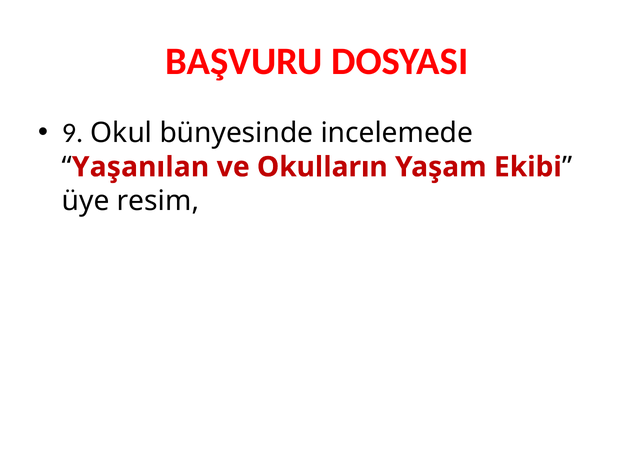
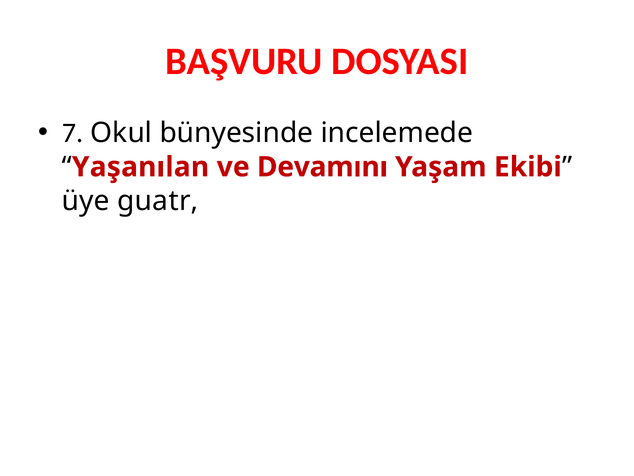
9: 9 -> 7
Okulların: Okulların -> Devamını
resim: resim -> guatr
